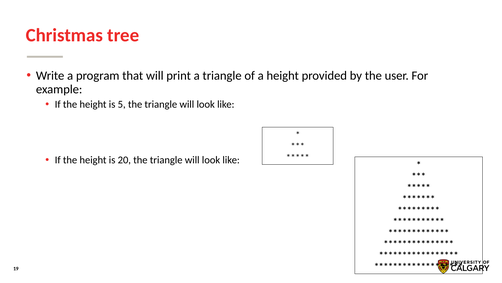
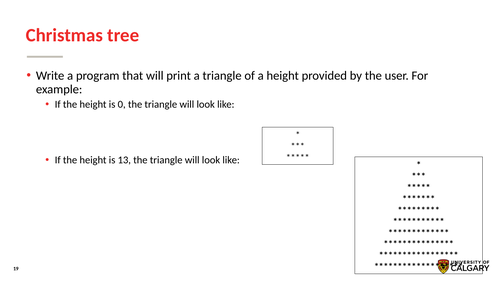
5: 5 -> 0
20: 20 -> 13
